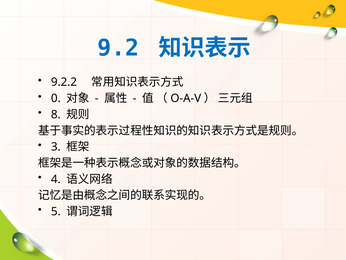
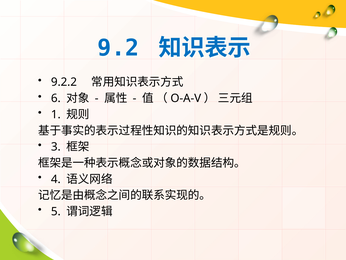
0: 0 -> 6
8: 8 -> 1
